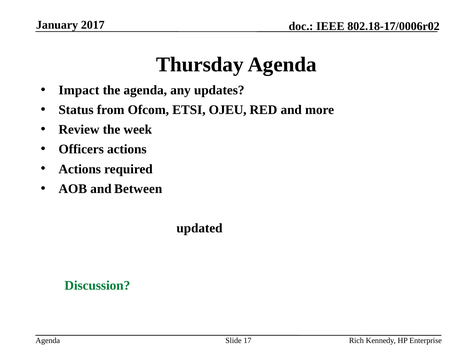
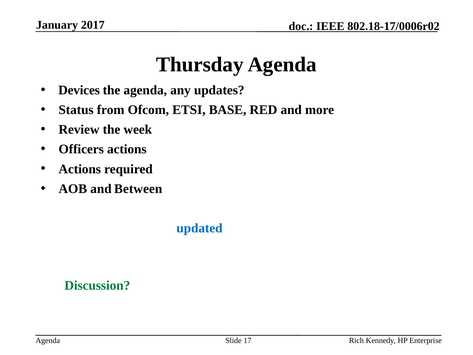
Impact: Impact -> Devices
OJEU: OJEU -> BASE
updated colour: black -> blue
